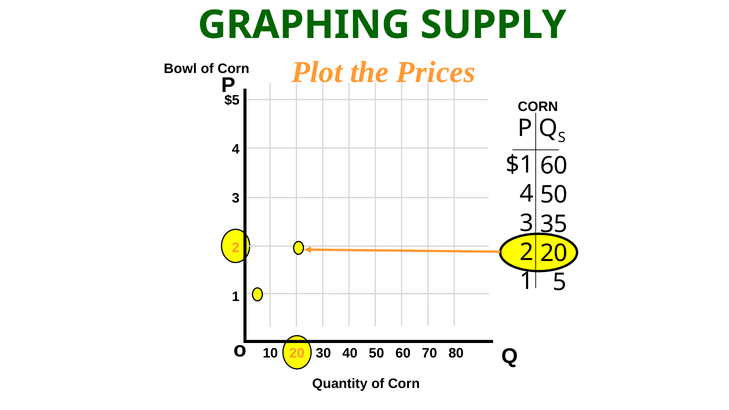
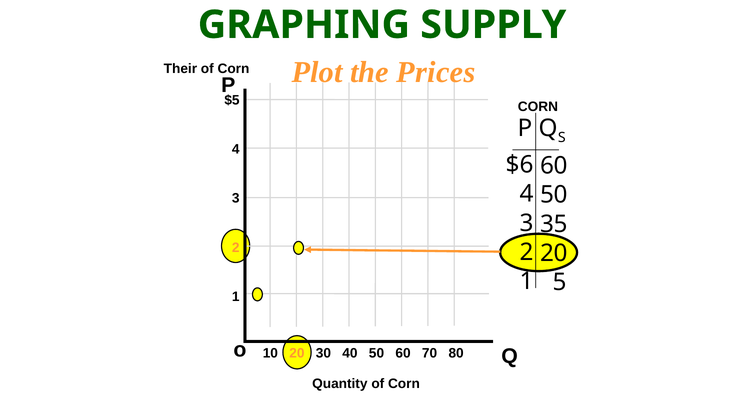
Bowl: Bowl -> Their
$1: $1 -> $6
